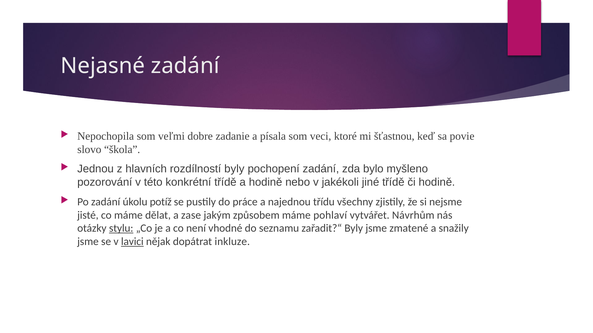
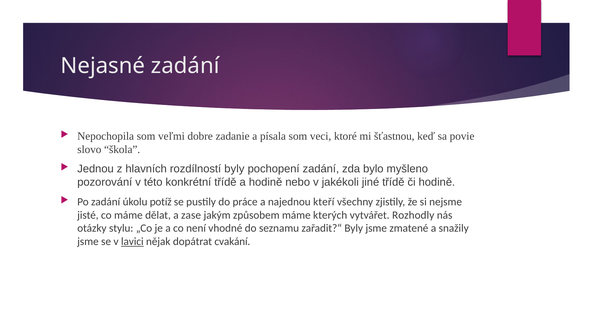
třídu: třídu -> kteří
pohlaví: pohlaví -> kterých
Návrhům: Návrhům -> Rozhodly
stylu underline: present -> none
inkluze: inkluze -> cvakání
